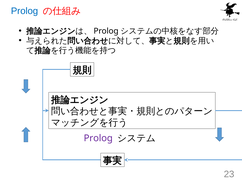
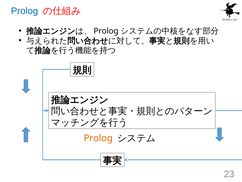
Prolog at (98, 138) colour: purple -> orange
